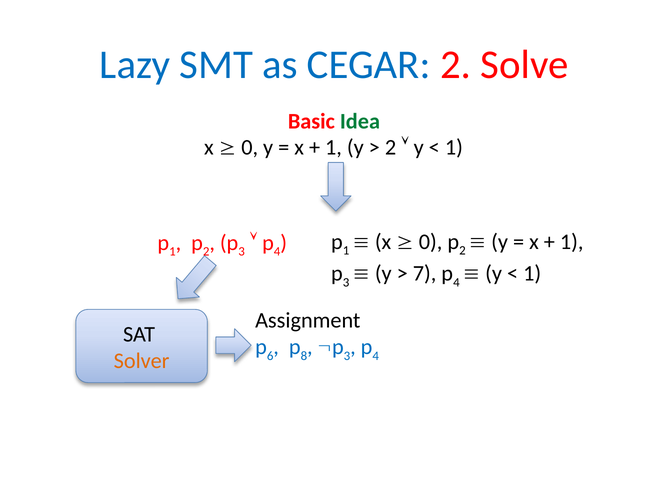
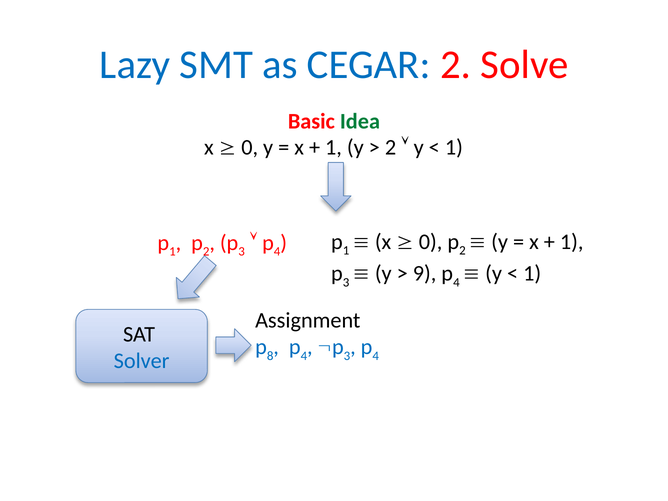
7: 7 -> 9
6: 6 -> 8
8 at (304, 356): 8 -> 4
Solver colour: orange -> blue
